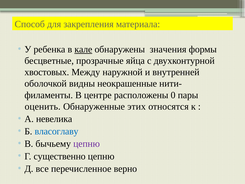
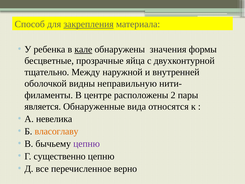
закрепления underline: none -> present
хвостовых: хвостовых -> тщательно
неокрашенные: неокрашенные -> неправильную
0: 0 -> 2
оценить: оценить -> является
этих: этих -> вида
власоглаву colour: blue -> orange
